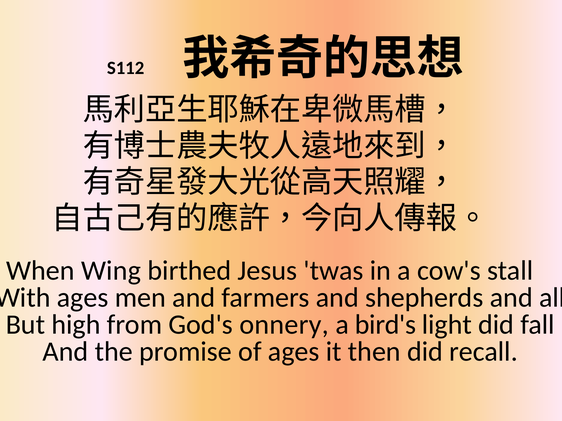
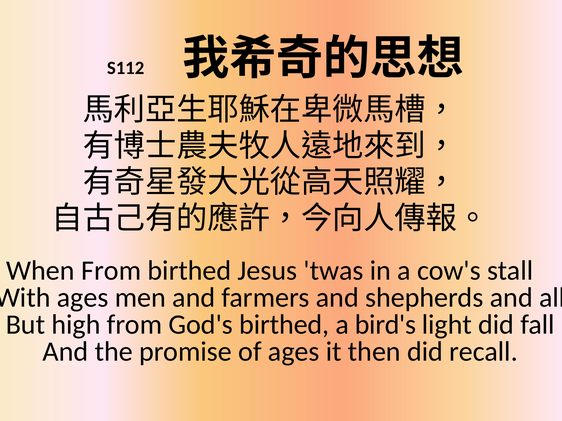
When Wing: Wing -> From
God's onnery: onnery -> birthed
